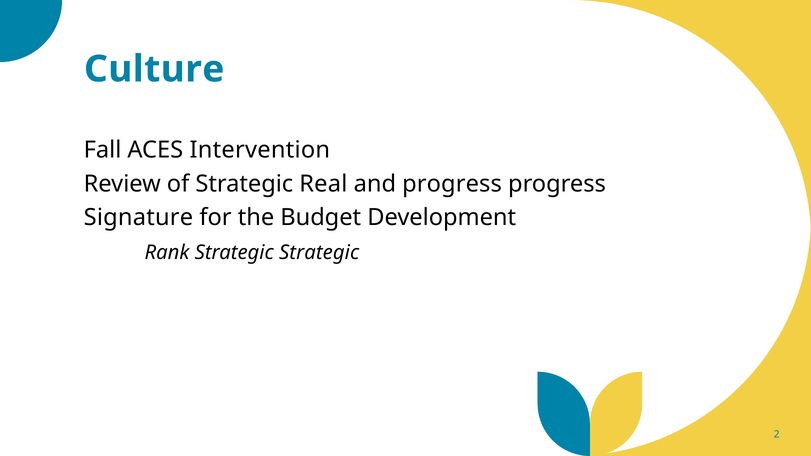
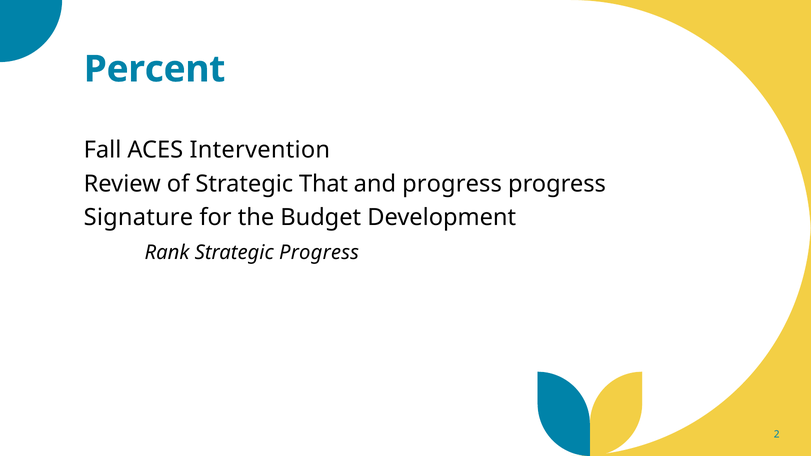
Culture: Culture -> Percent
Real: Real -> That
Strategic Strategic: Strategic -> Progress
